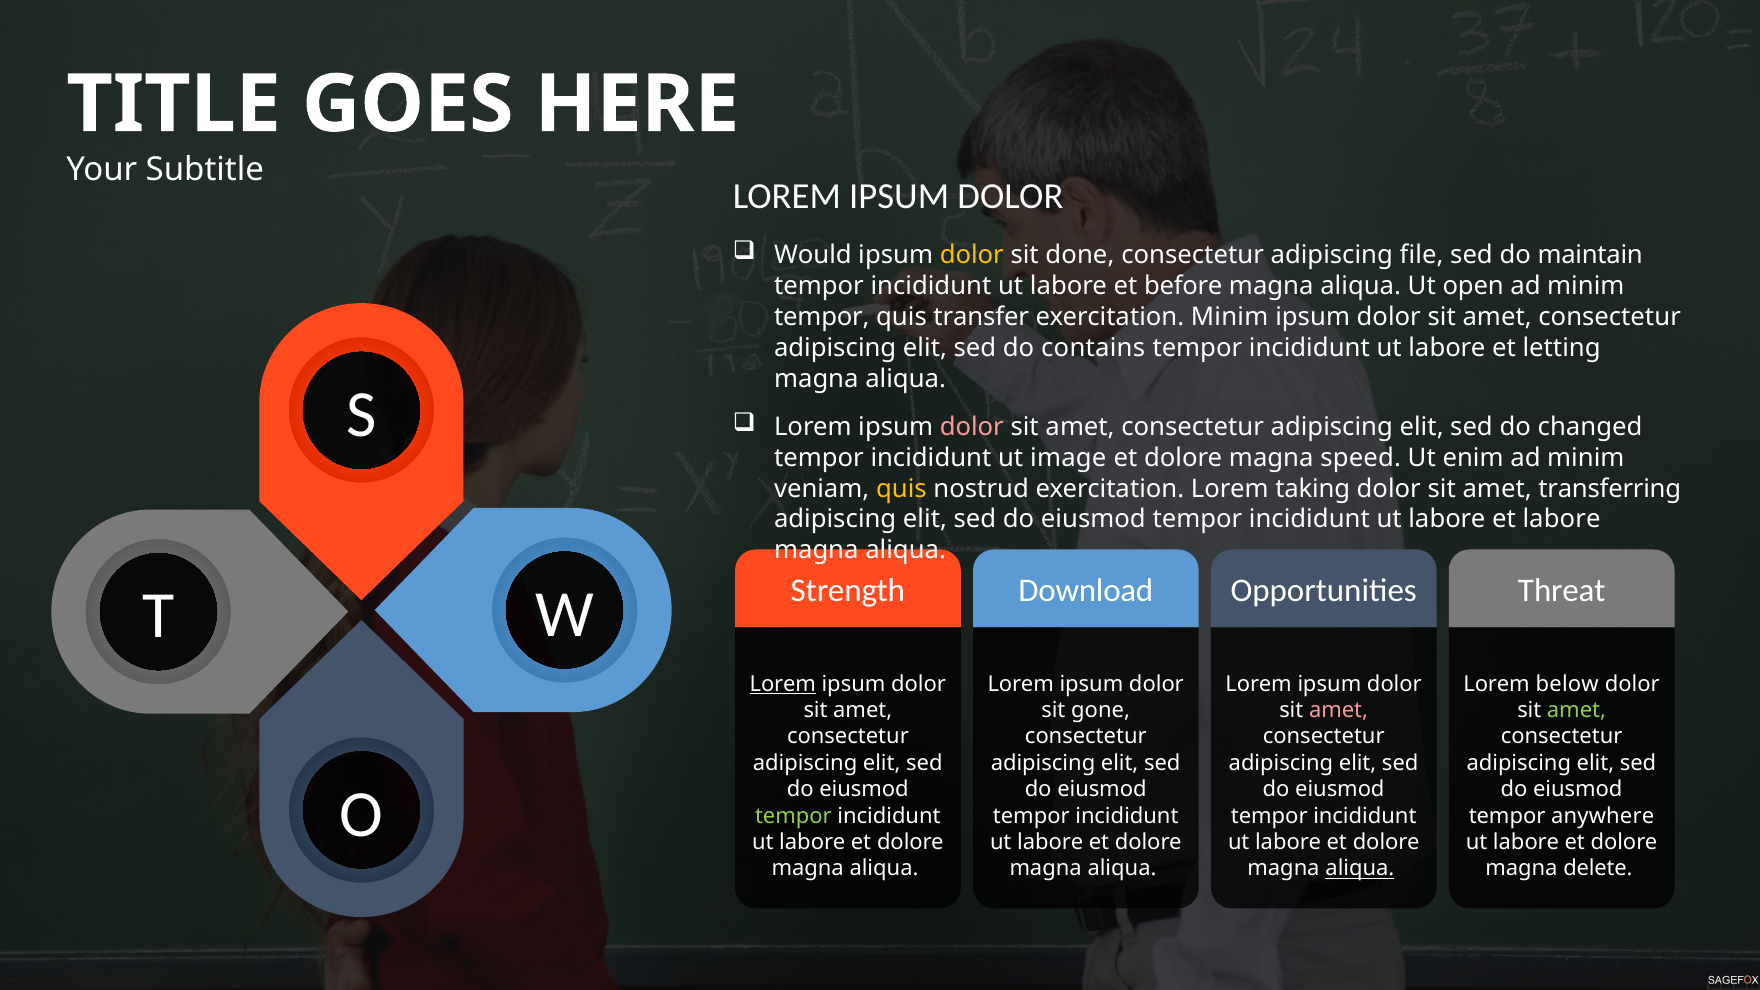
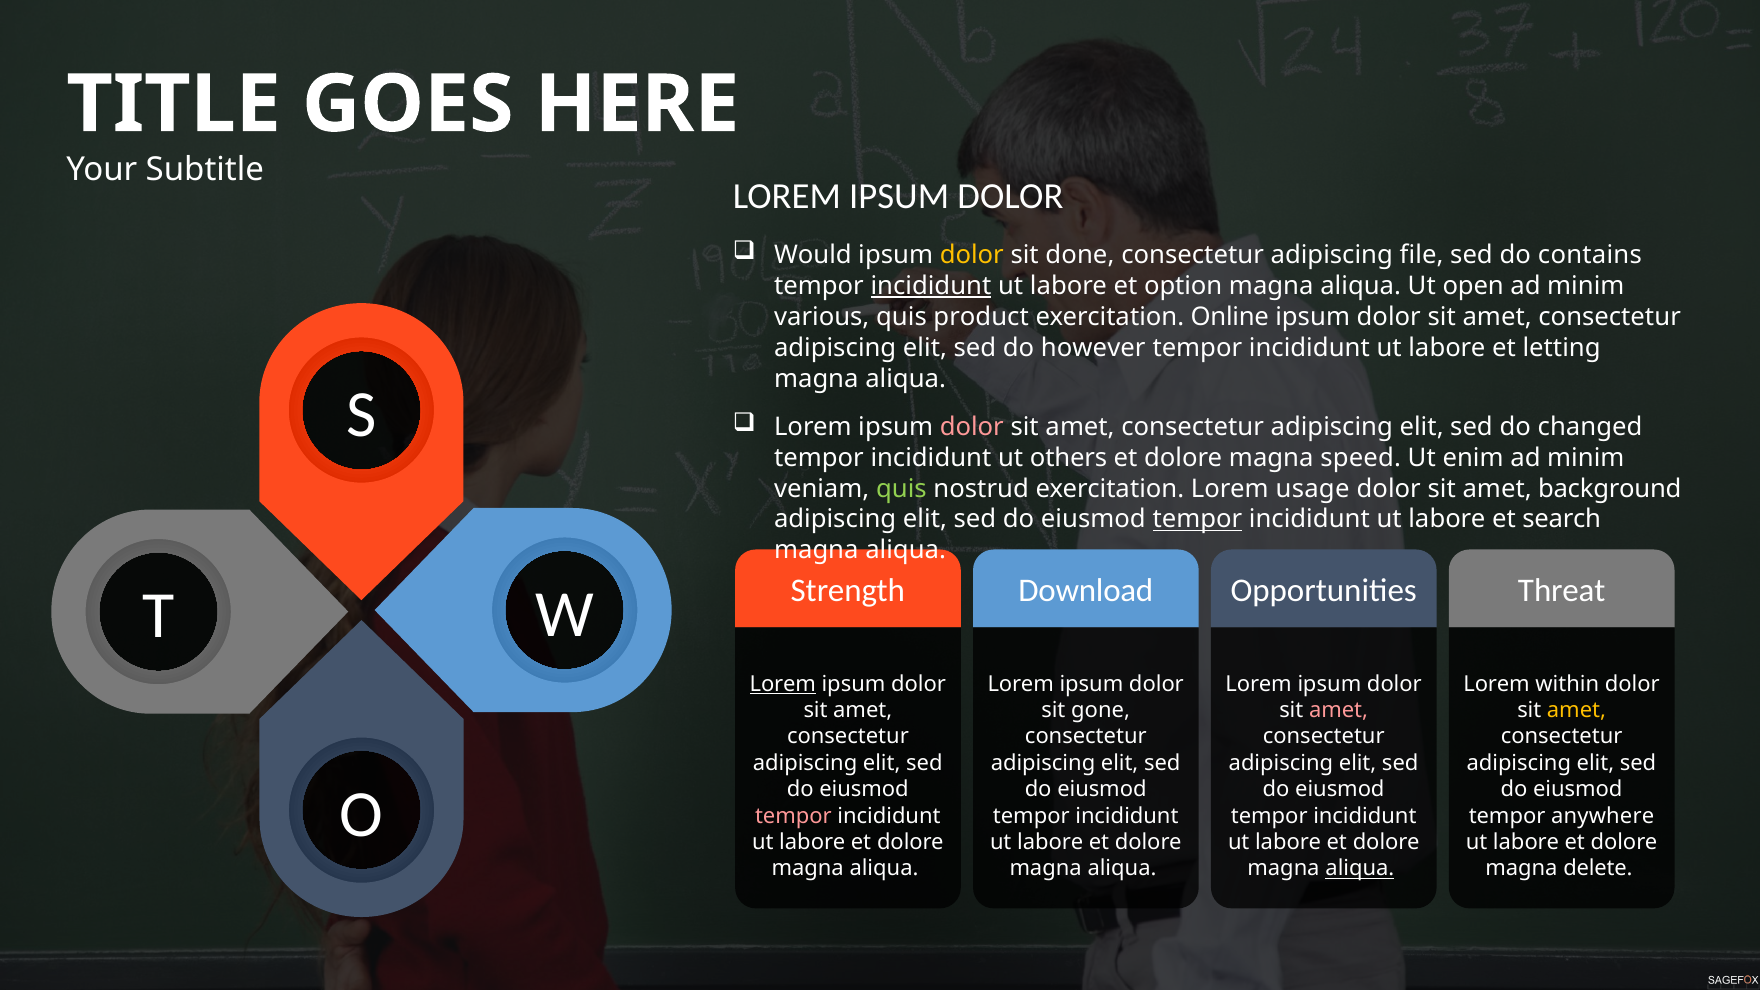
maintain: maintain -> contains
incididunt at (931, 286) underline: none -> present
before: before -> option
tempor at (822, 317): tempor -> various
transfer: transfer -> product
exercitation Minim: Minim -> Online
contains: contains -> however
image: image -> others
quis at (901, 489) colour: yellow -> light green
taking: taking -> usage
transferring: transferring -> background
tempor at (1197, 519) underline: none -> present
et labore: labore -> search
below: below -> within
amet at (1576, 710) colour: light green -> yellow
tempor at (793, 816) colour: light green -> pink
